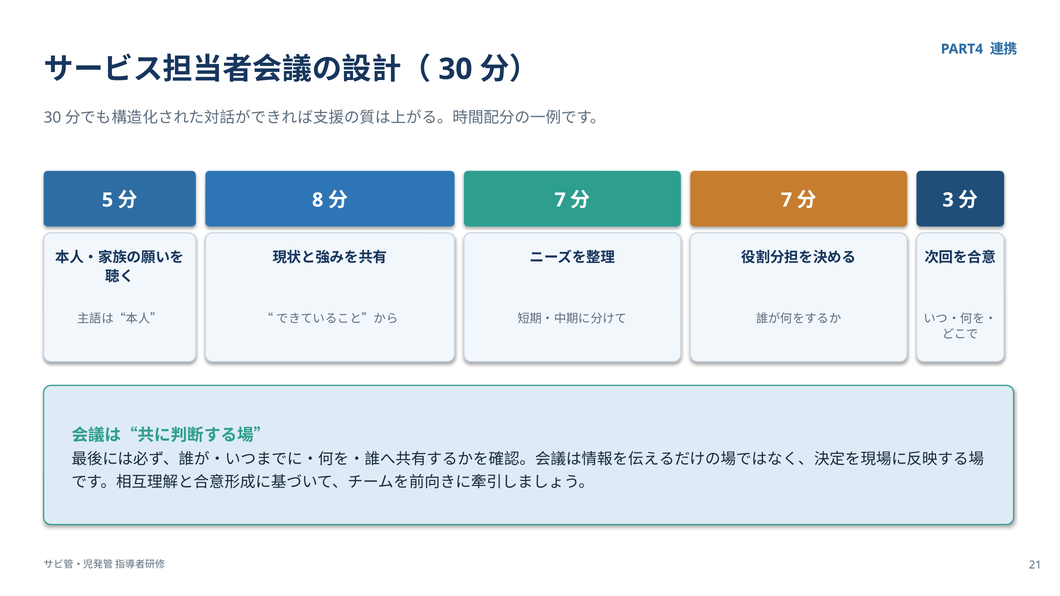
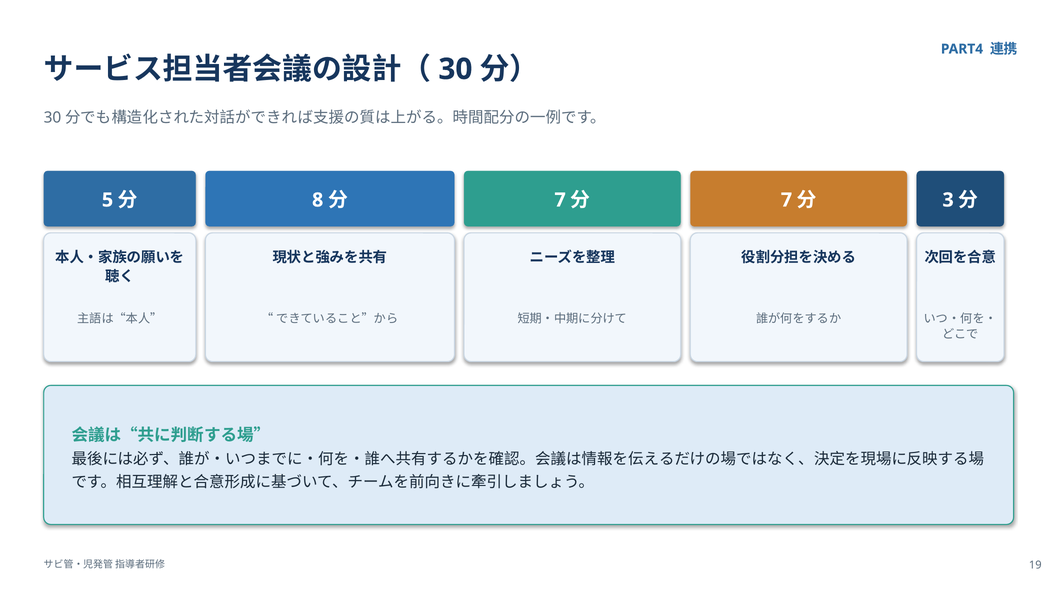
21: 21 -> 19
